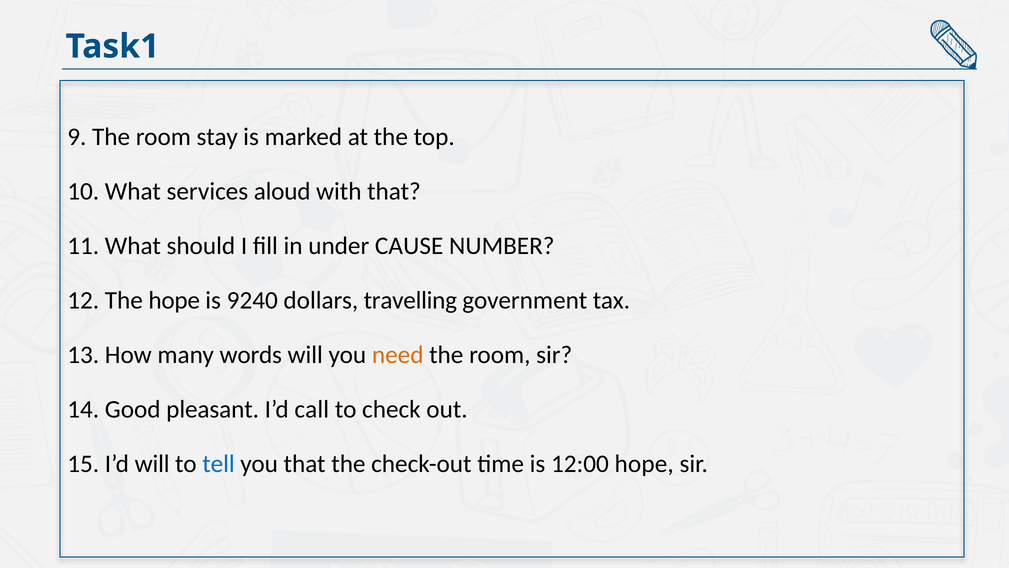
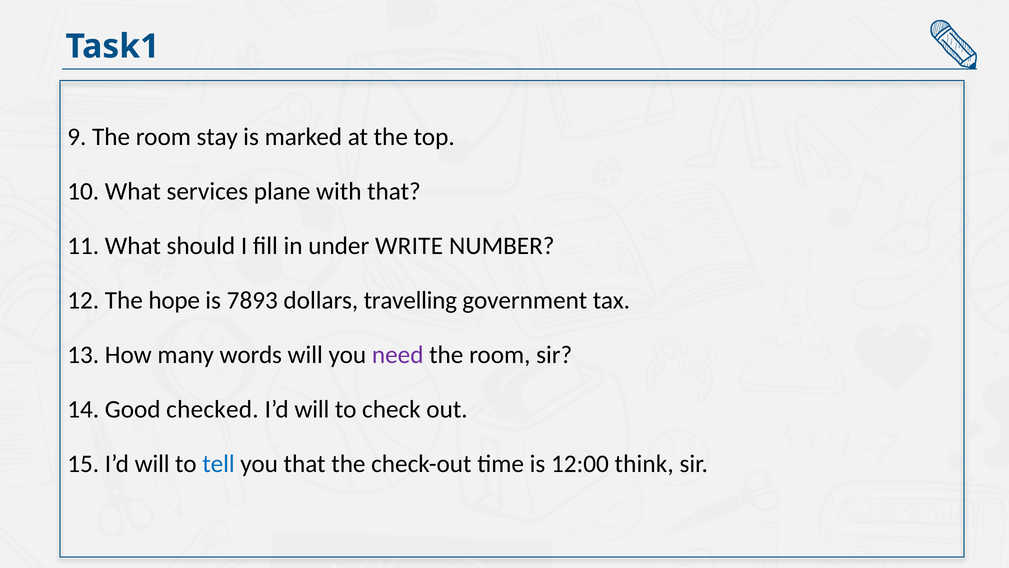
aloud: aloud -> plane
CAUSE: CAUSE -> WRITE
9240: 9240 -> 7893
need colour: orange -> purple
pleasant: pleasant -> checked
call at (312, 409): call -> will
12:00 hope: hope -> think
